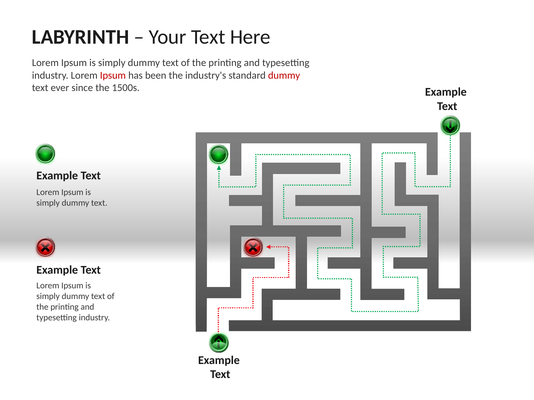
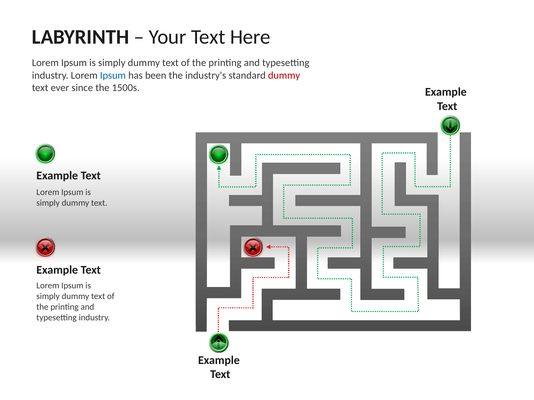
Ipsum at (113, 75) colour: red -> blue
